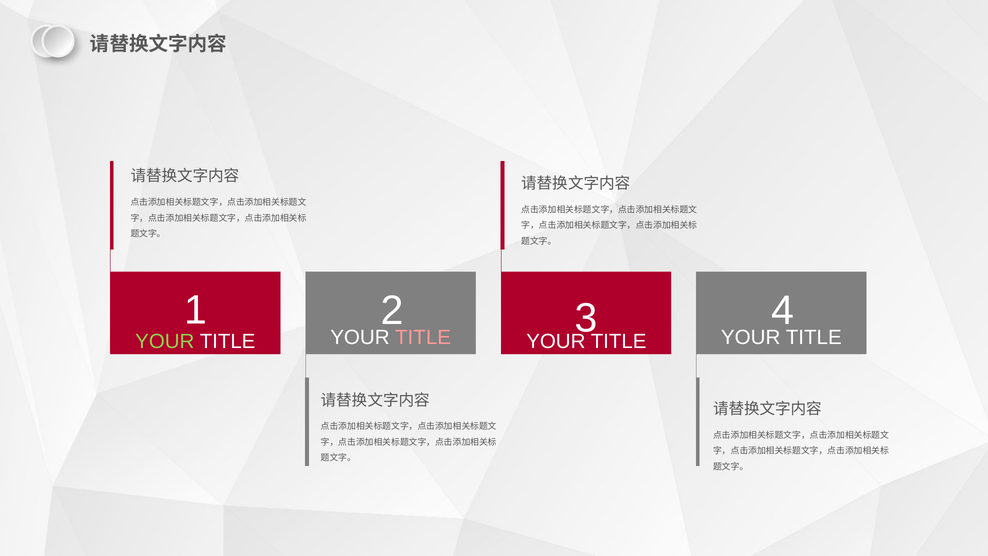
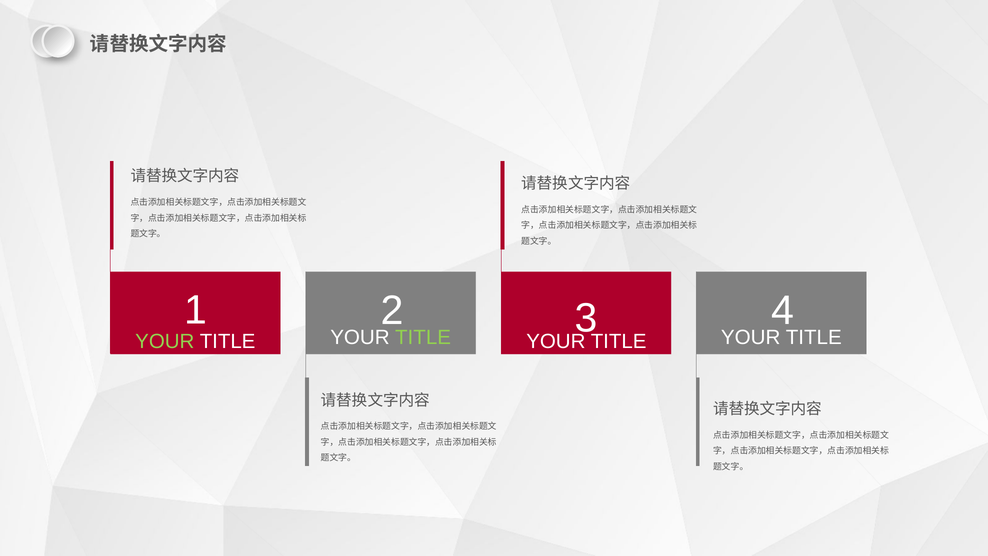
TITLE at (423, 337) colour: pink -> light green
